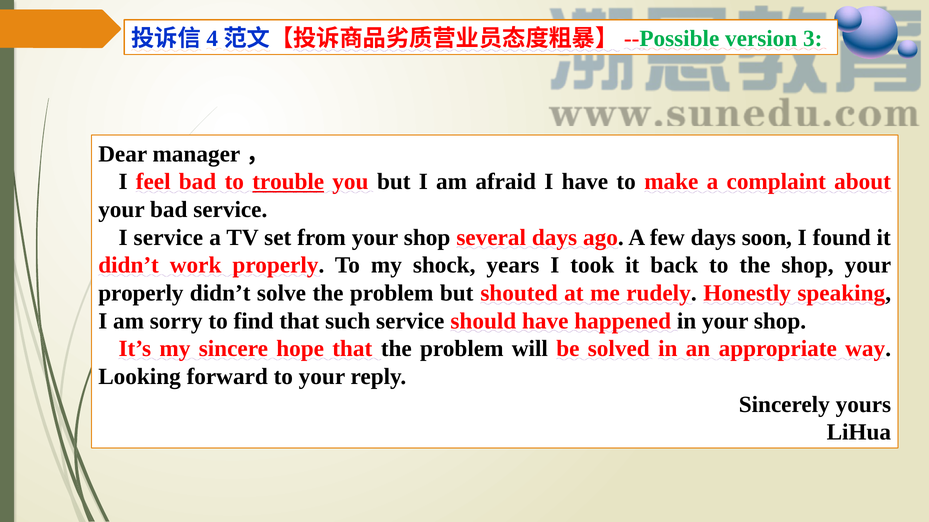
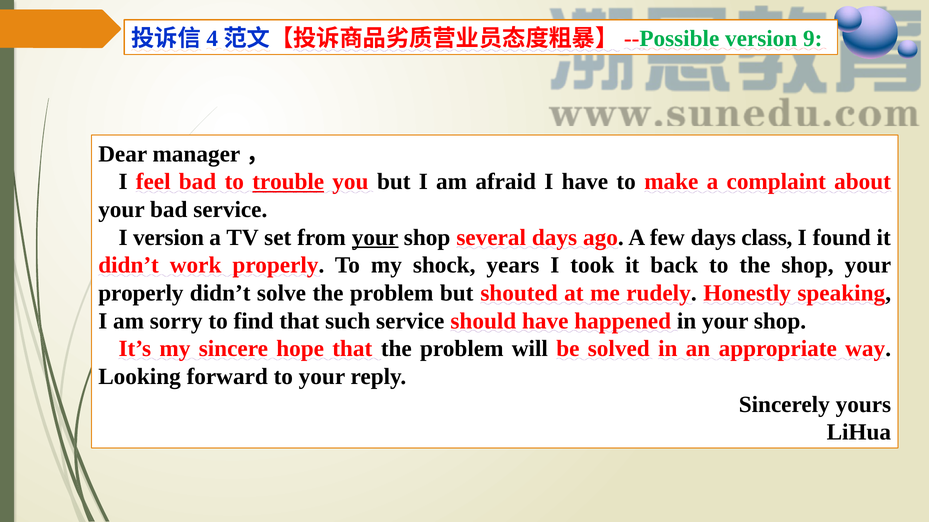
3: 3 -> 9
I service: service -> version
your at (375, 238) underline: none -> present
soon: soon -> class
